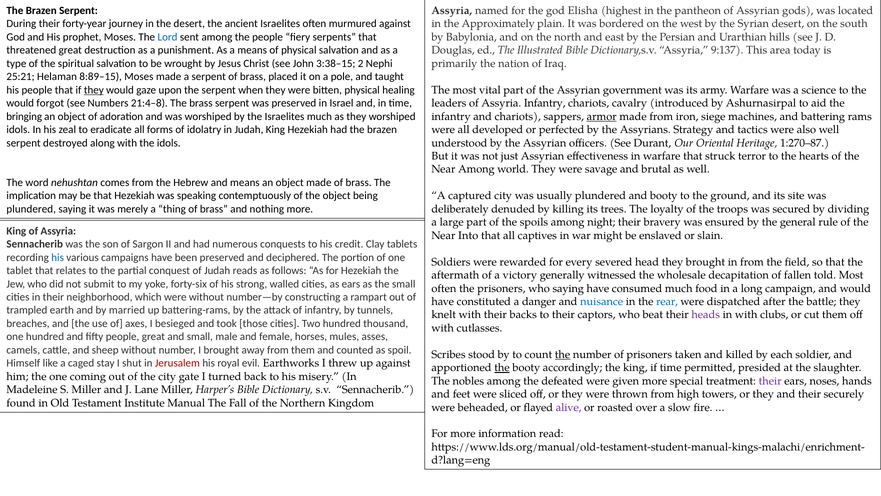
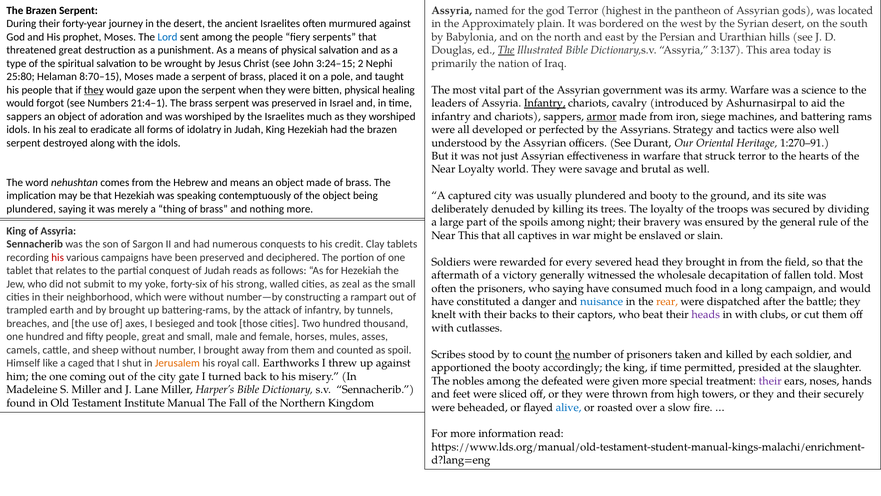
god Elisha: Elisha -> Terror
The at (506, 50) underline: none -> present
9:137: 9:137 -> 3:137
3:38–15: 3:38–15 -> 3:24–15
25:21: 25:21 -> 25:80
8:89–15: 8:89–15 -> 8:70–15
21:4–8: 21:4–8 -> 21:4–1
Infantry at (545, 103) underline: none -> present
bringing at (24, 116): bringing -> sappers
1:270–87: 1:270–87 -> 1:270–91
Near Among: Among -> Loyalty
Near Into: Into -> This
his at (58, 257) colour: blue -> red
as ears: ears -> zeal
rear colour: blue -> orange
by married: married -> brought
caged stay: stay -> that
Jerusalem colour: red -> orange
evil: evil -> call
the at (502, 367) underline: present -> none
alive colour: purple -> blue
